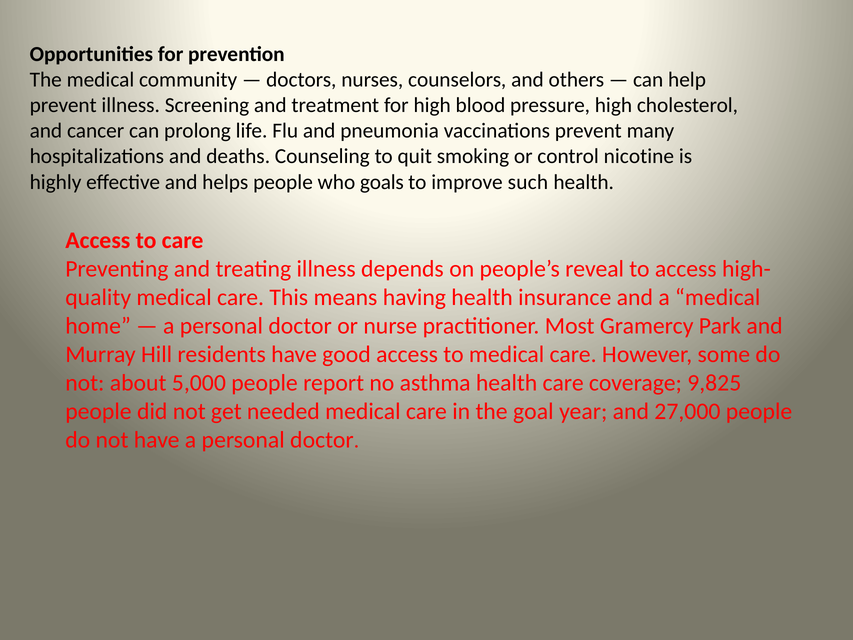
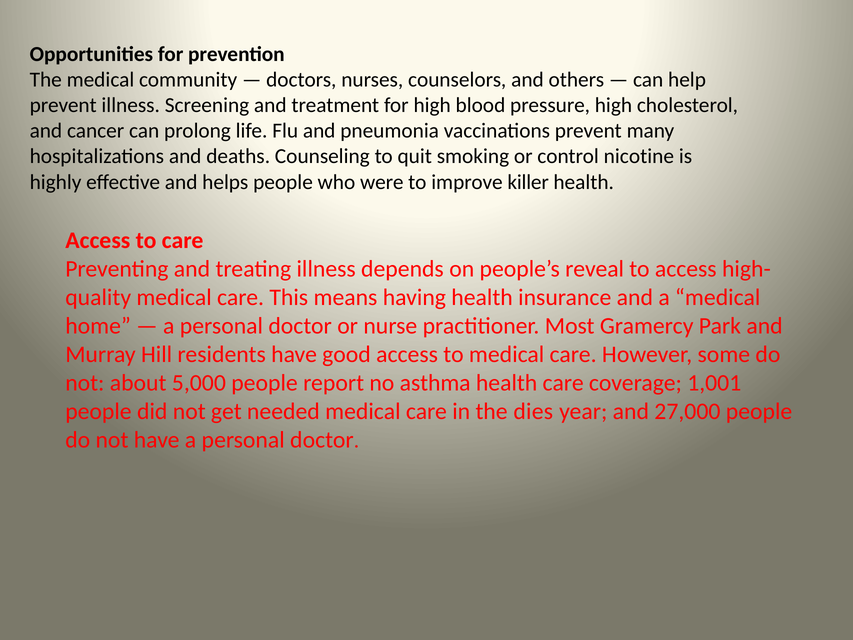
goals: goals -> were
such: such -> killer
9,825: 9,825 -> 1,001
goal: goal -> dies
